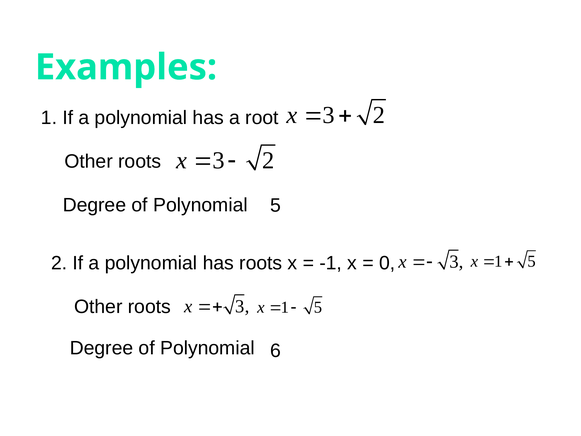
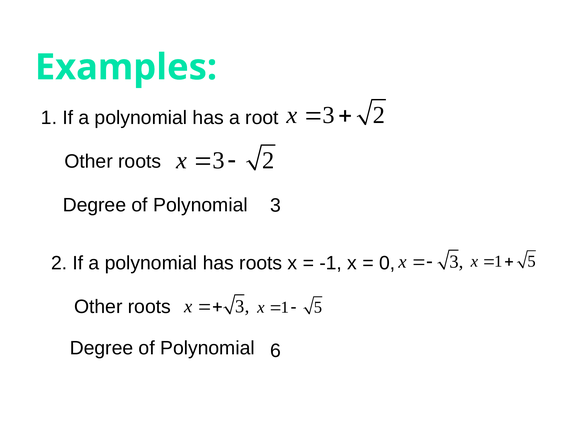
Polynomial 5: 5 -> 3
